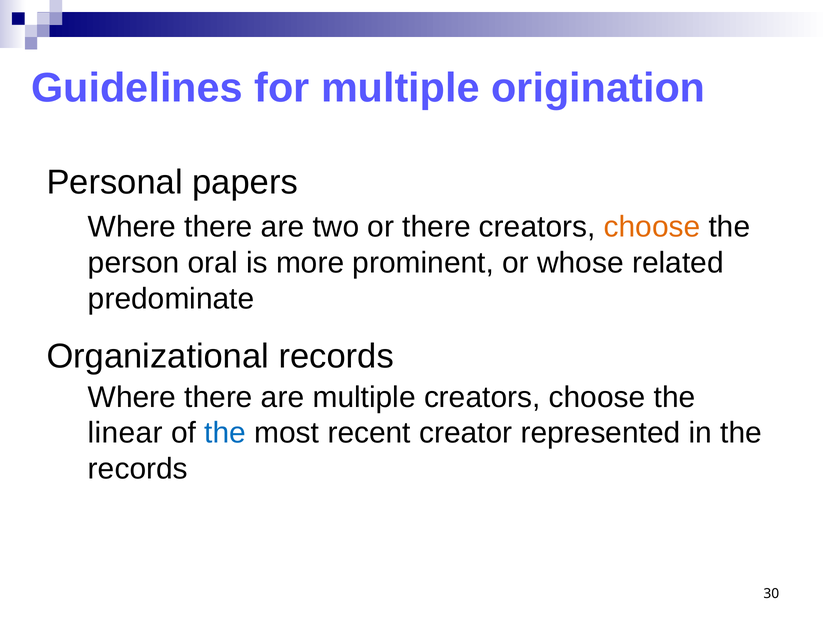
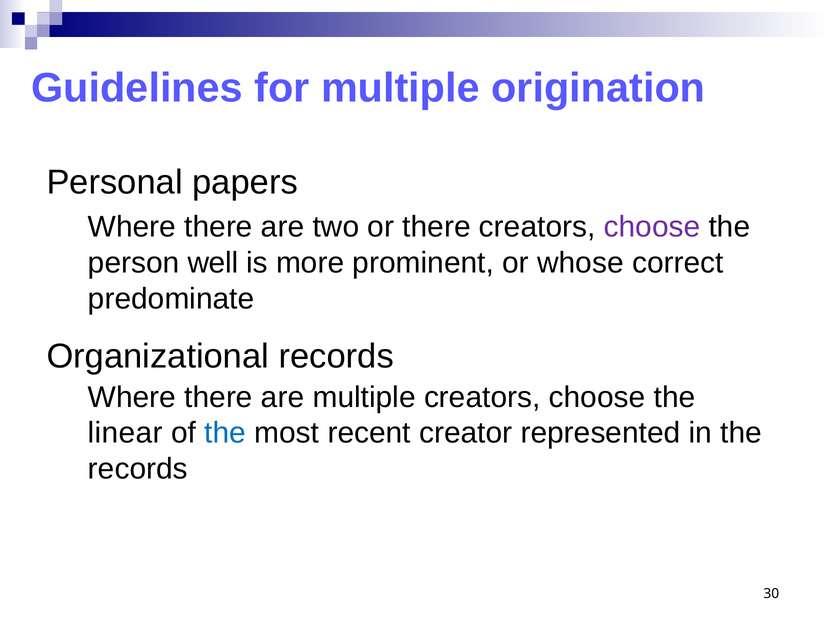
choose at (652, 227) colour: orange -> purple
oral: oral -> well
related: related -> correct
